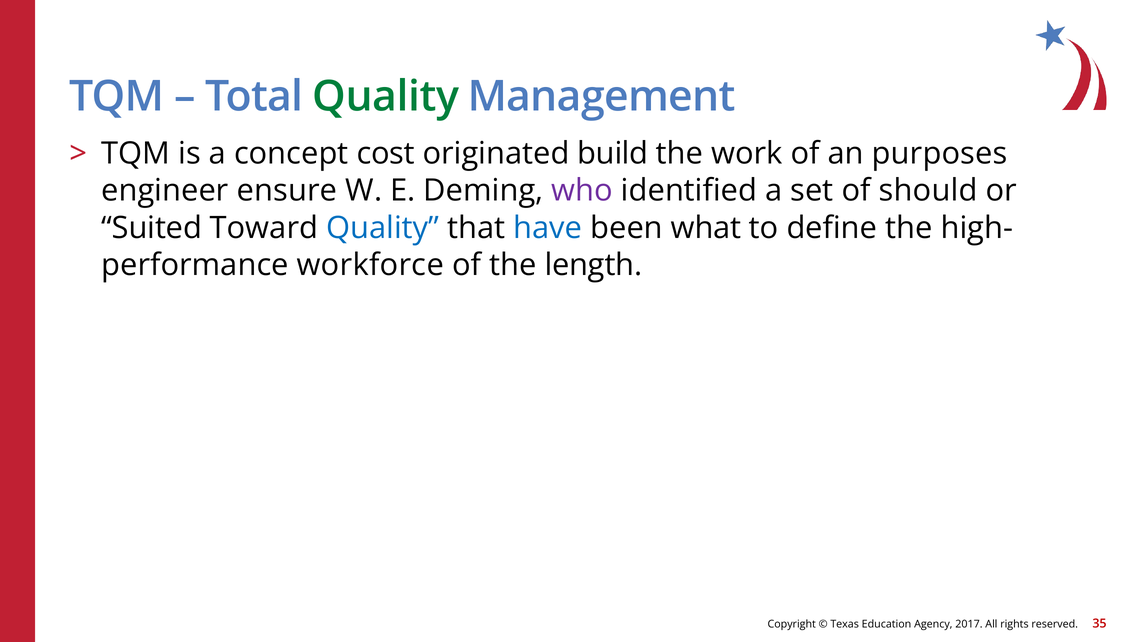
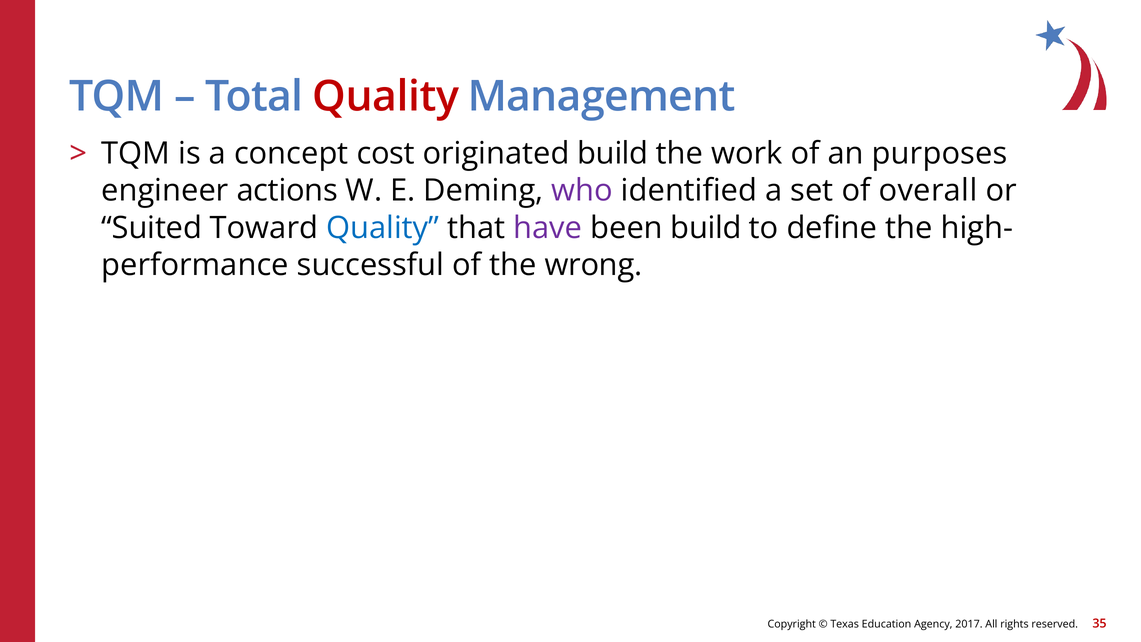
Quality at (386, 97) colour: green -> red
ensure: ensure -> actions
should: should -> overall
have colour: blue -> purple
been what: what -> build
workforce: workforce -> successful
length: length -> wrong
